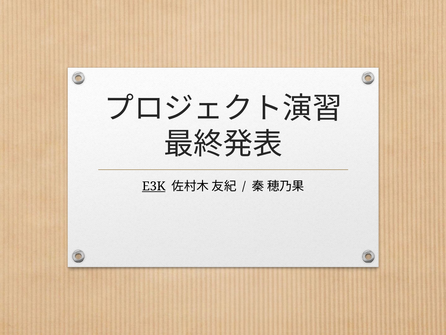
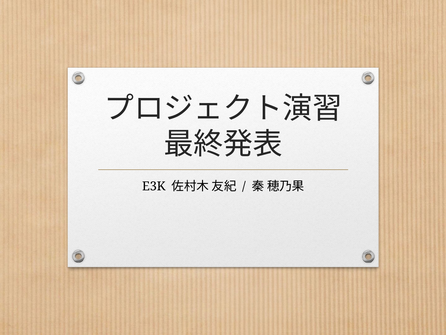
E3K underline: present -> none
